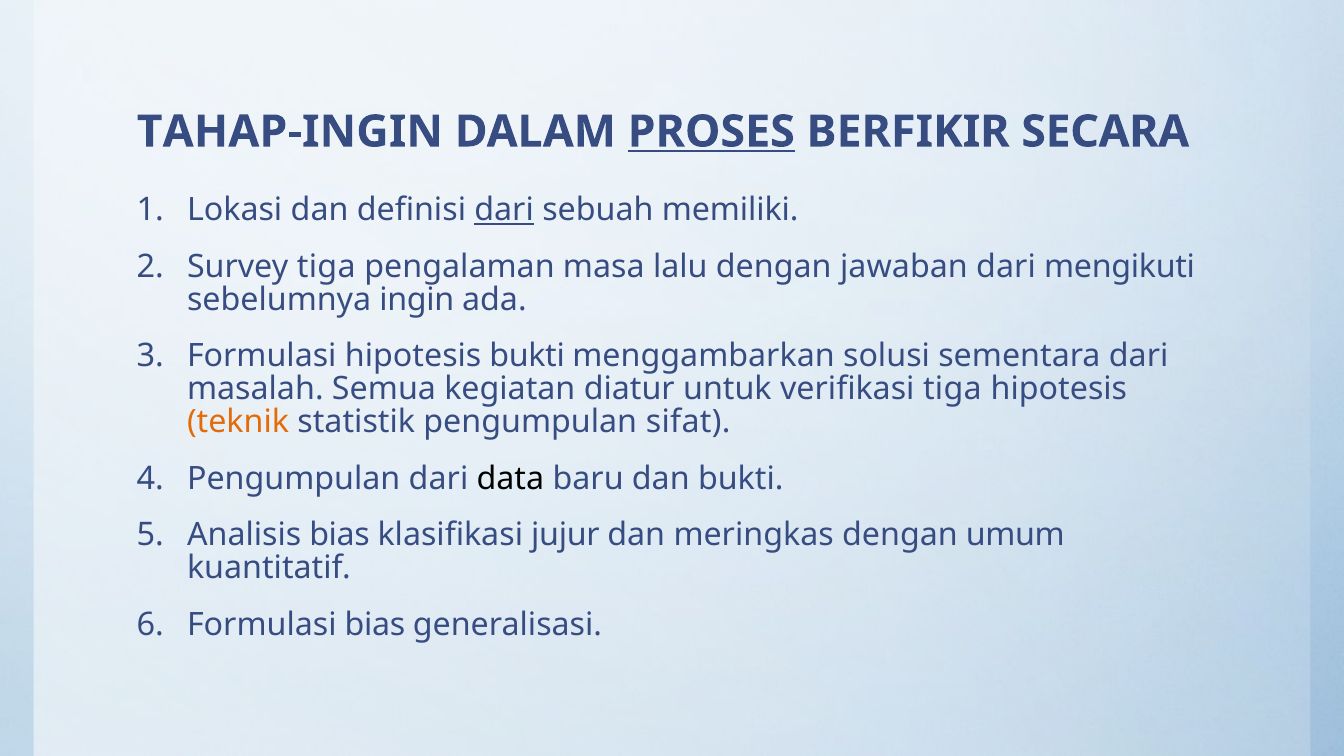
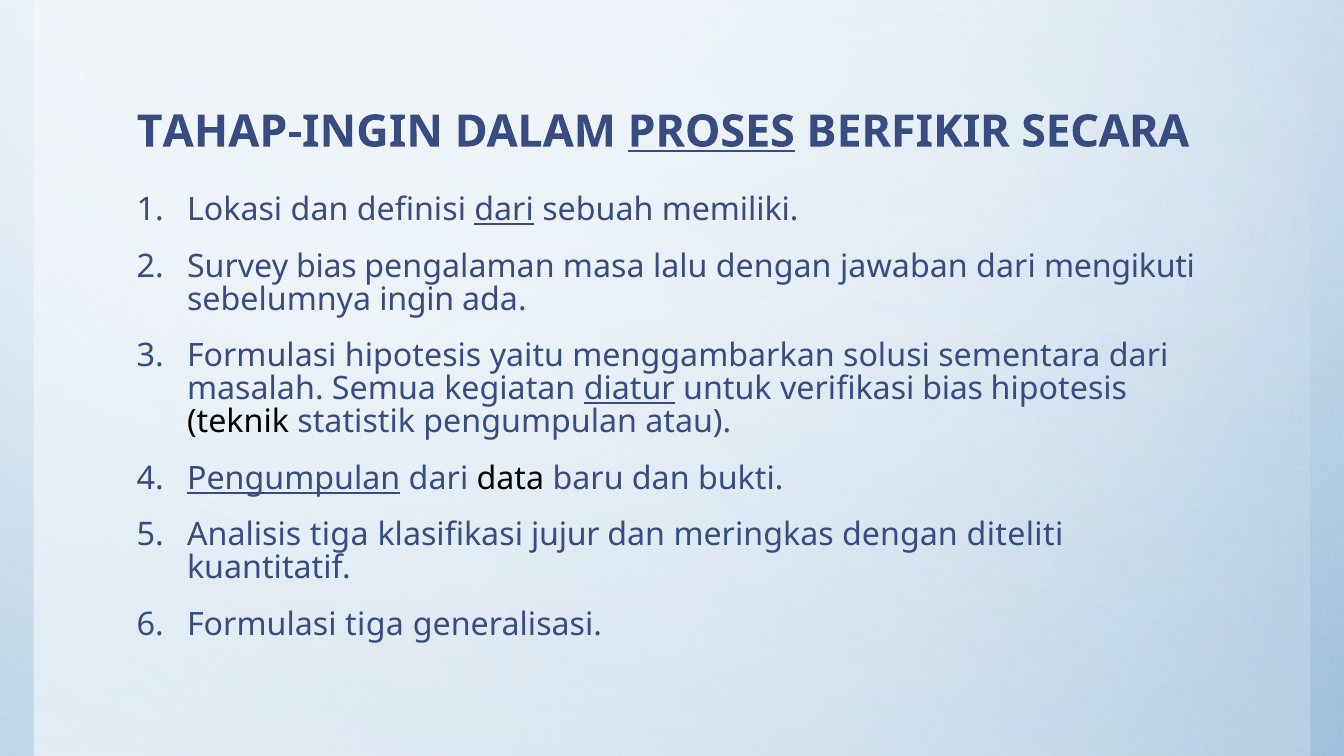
Survey tiga: tiga -> bias
hipotesis bukti: bukti -> yaitu
diatur underline: none -> present
verifikasi tiga: tiga -> bias
teknik colour: orange -> black
sifat: sifat -> atau
Pengumpulan at (294, 479) underline: none -> present
Analisis bias: bias -> tiga
umum: umum -> diteliti
Formulasi bias: bias -> tiga
